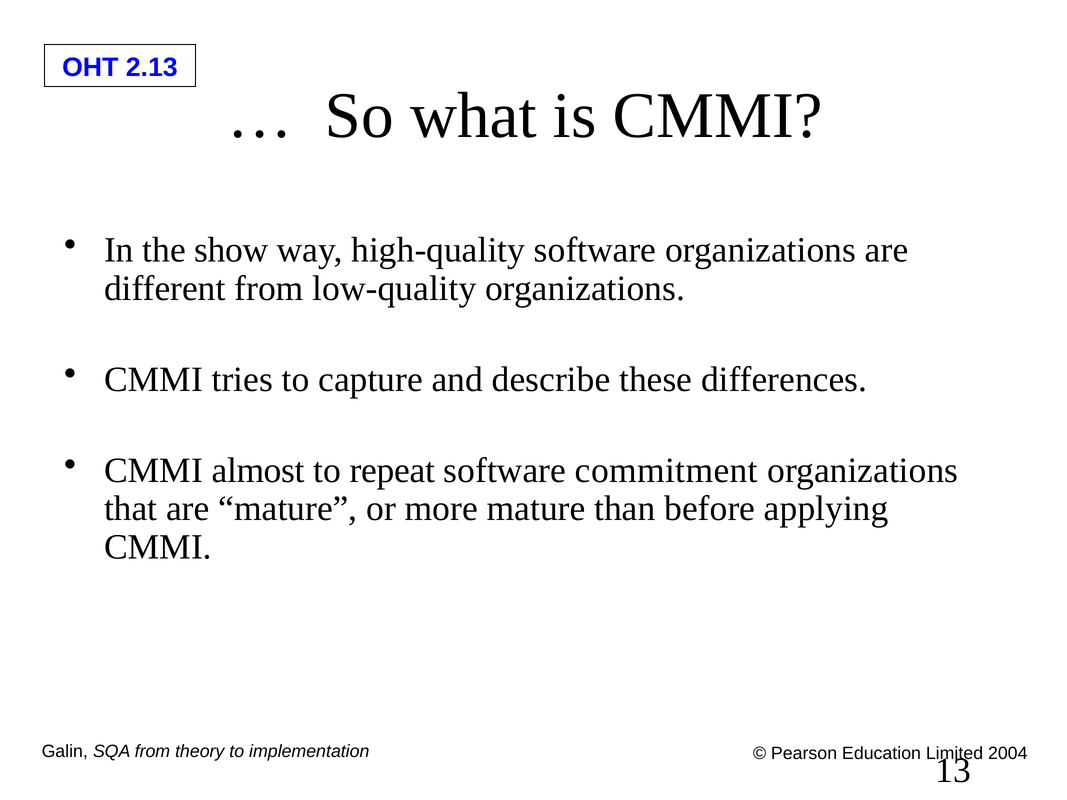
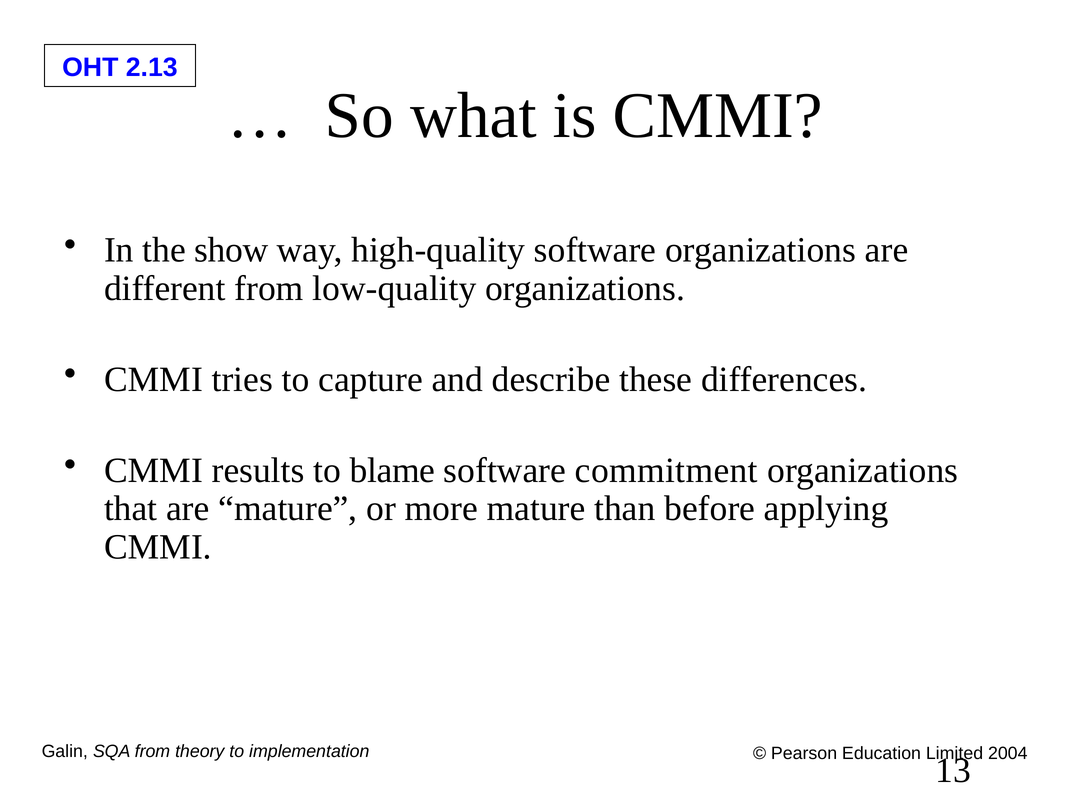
almost: almost -> results
repeat: repeat -> blame
